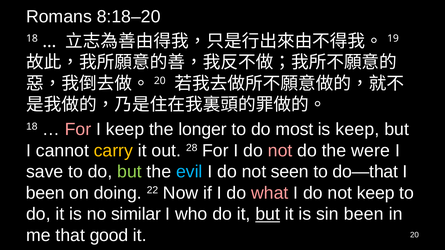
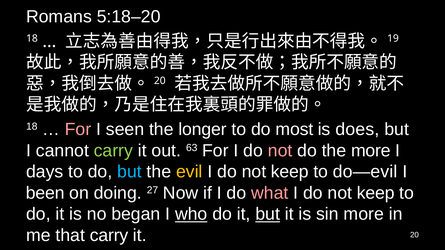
8:18–20: 8:18–20 -> 5:18–20
I keep: keep -> seen
is keep: keep -> does
carry at (113, 151) colour: yellow -> light green
28: 28 -> 63
the were: were -> more
save: save -> days
but at (130, 172) colour: light green -> light blue
evil colour: light blue -> yellow
seen at (290, 172): seen -> keep
do—that: do—that -> do—evil
22: 22 -> 27
similar: similar -> began
who underline: none -> present
sin been: been -> more
that good: good -> carry
